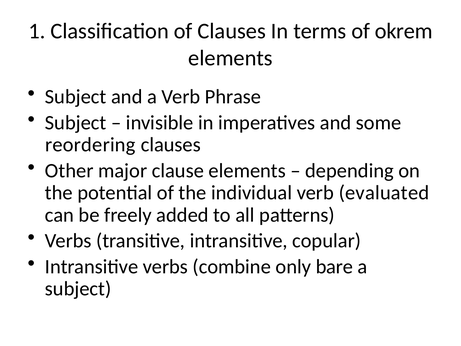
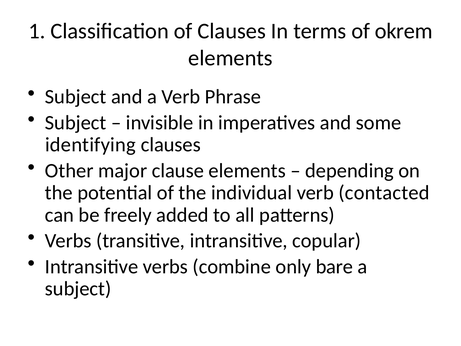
reordering: reordering -> identifying
evaluated: evaluated -> contacted
